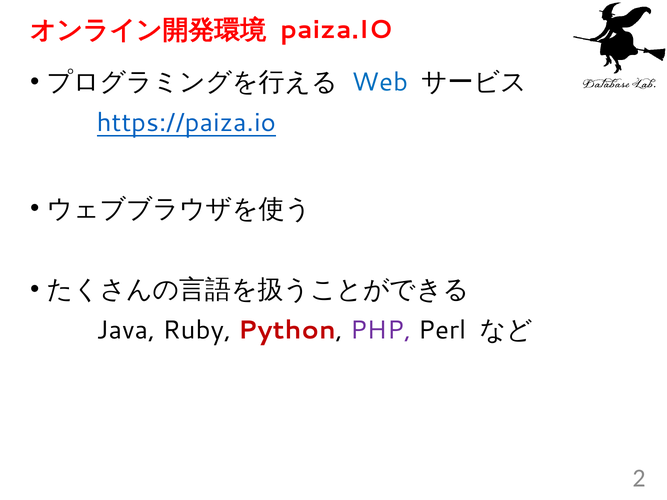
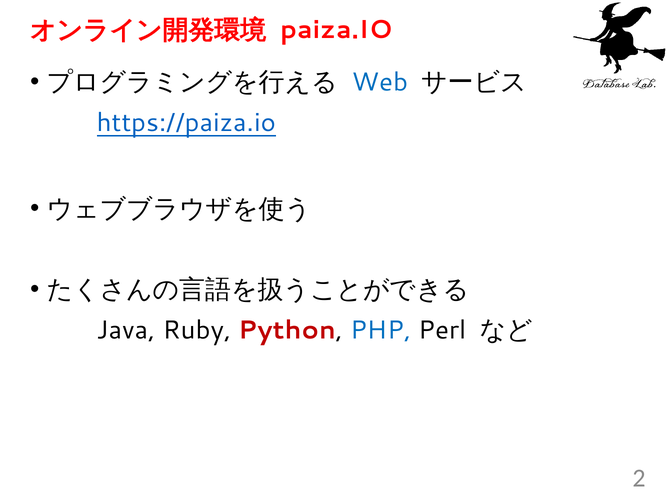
PHP colour: purple -> blue
